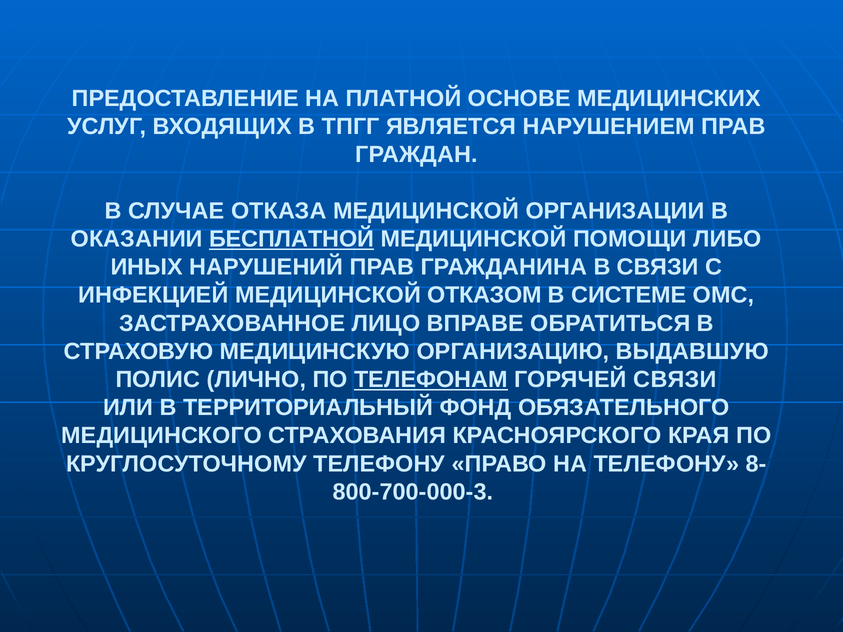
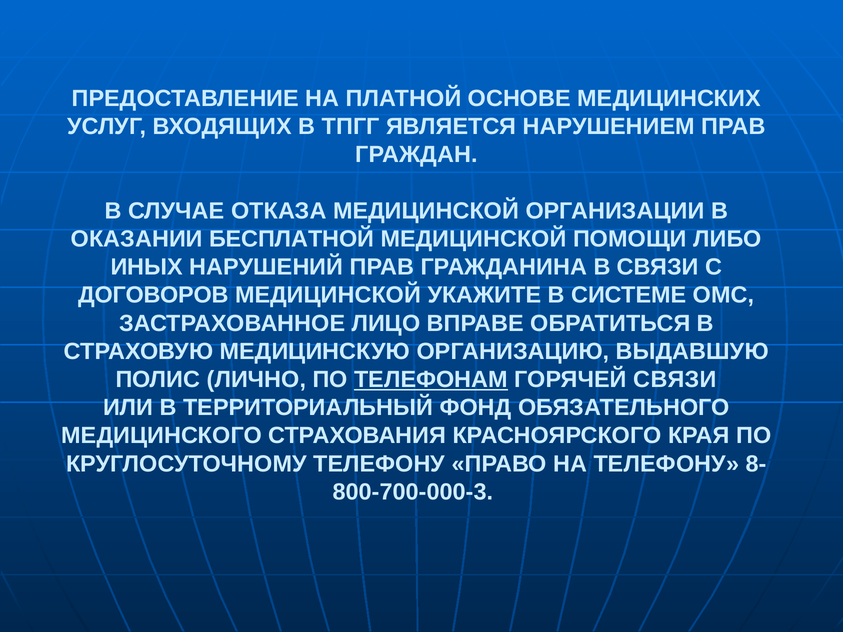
БЕСПЛАТНОЙ underline: present -> none
ИНФЕКЦИЕЙ: ИНФЕКЦИЕЙ -> ДОГОВОРОВ
ОТКАЗОМ: ОТКАЗОМ -> УКАЖИТЕ
